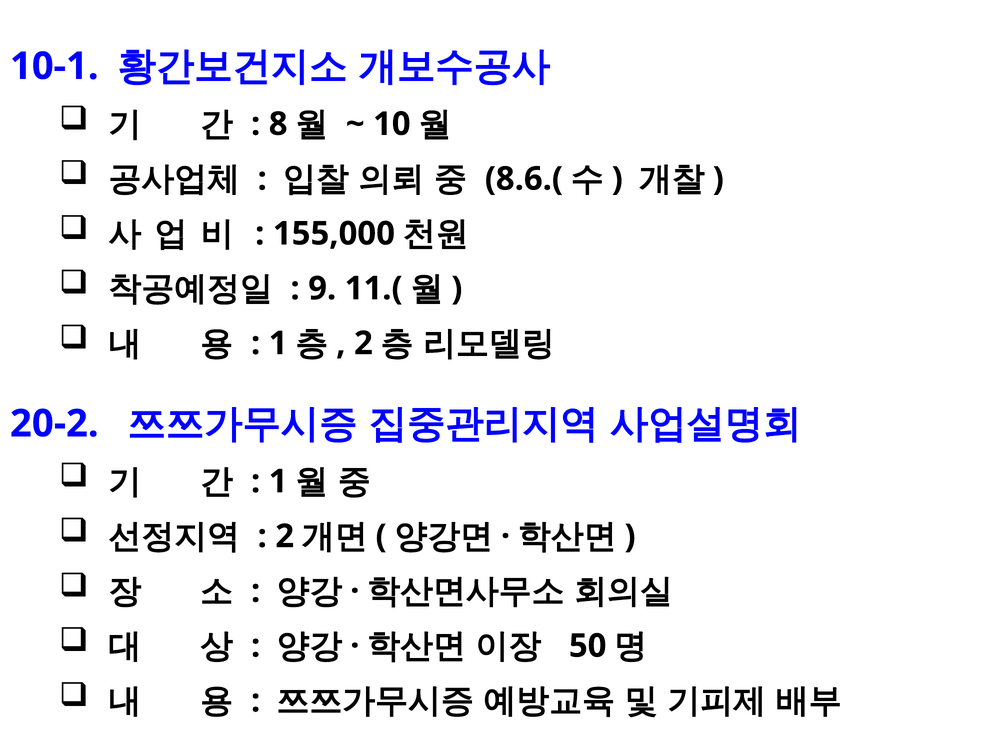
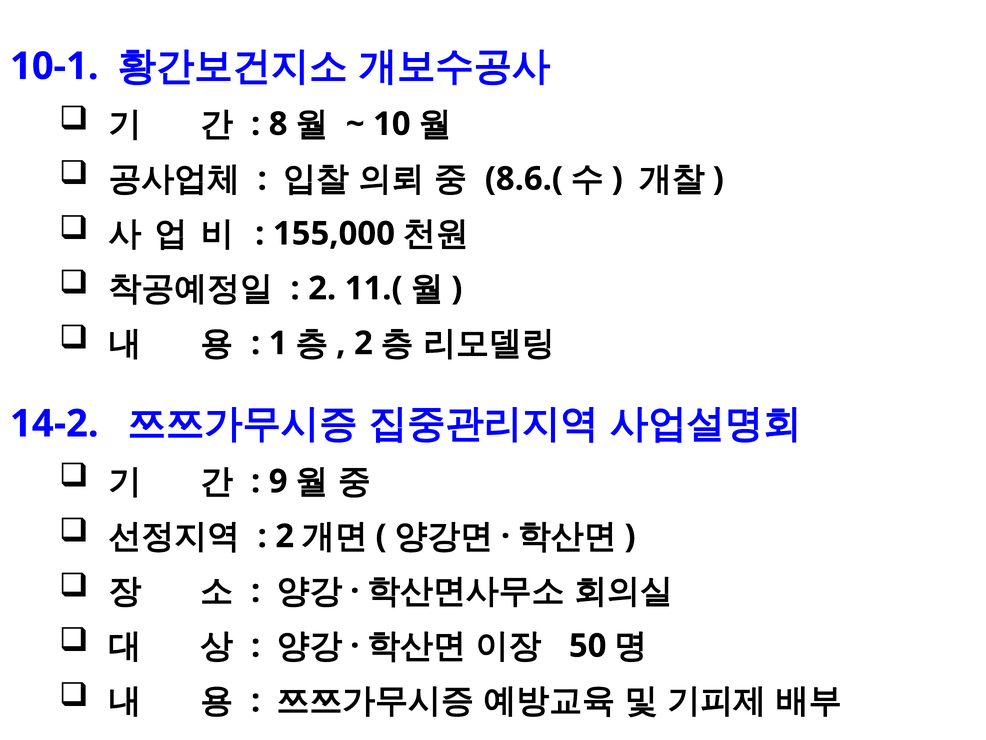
9 at (322, 288): 9 -> 2
20-2: 20-2 -> 14-2
1 at (278, 481): 1 -> 9
